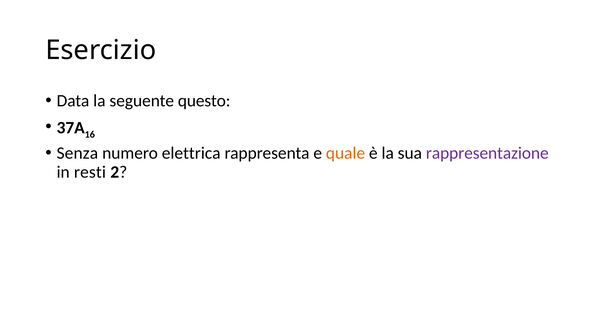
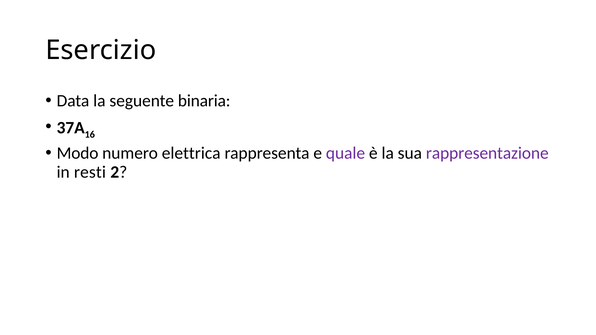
questo: questo -> binaria
Senza: Senza -> Modo
quale colour: orange -> purple
